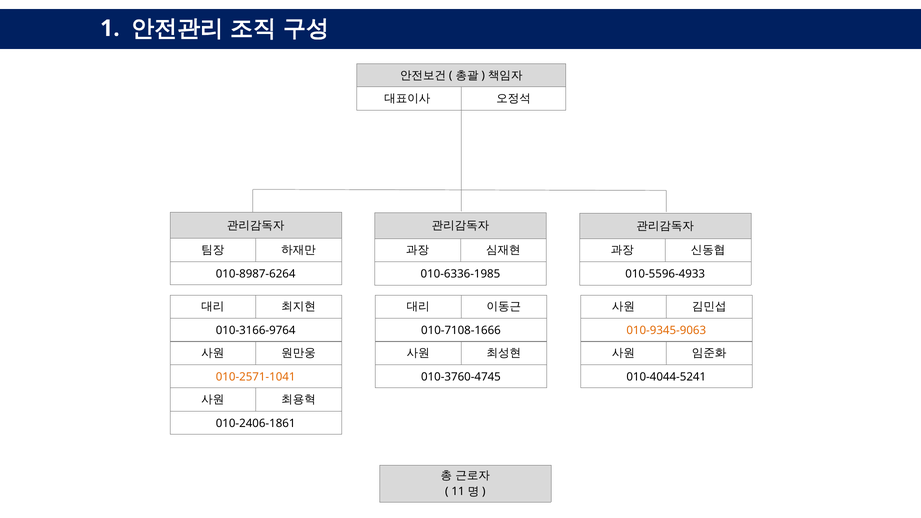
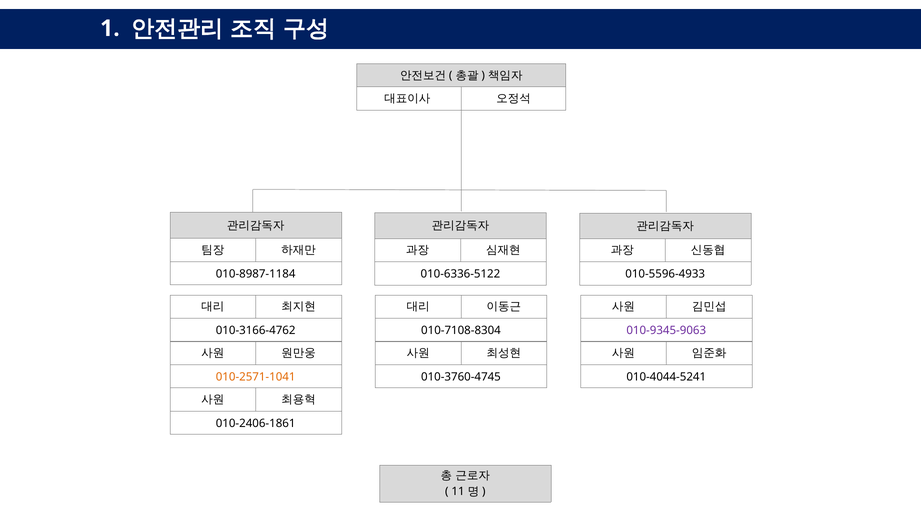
010-8987-6264: 010-8987-6264 -> 010-8987-1184
010-6336-1985: 010-6336-1985 -> 010-6336-5122
010-3166-9764: 010-3166-9764 -> 010-3166-4762
010-7108-1666: 010-7108-1666 -> 010-7108-8304
010-9345-9063 colour: orange -> purple
